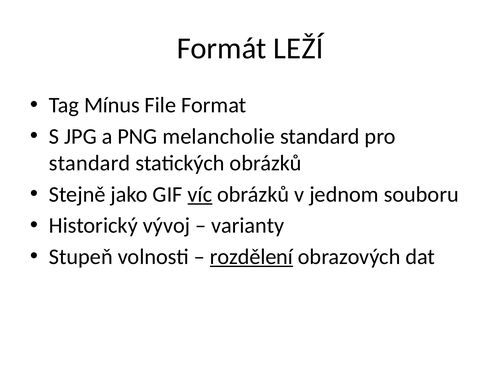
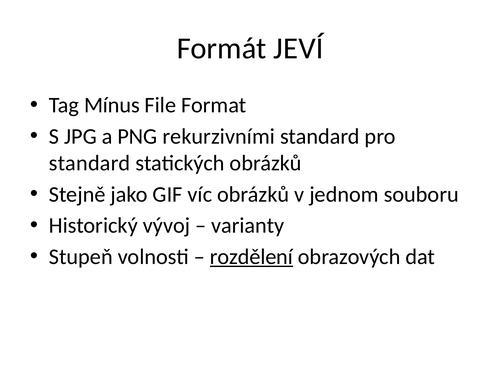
LEŽÍ: LEŽÍ -> JEVÍ
melancholie: melancholie -> rekurzivními
víc underline: present -> none
